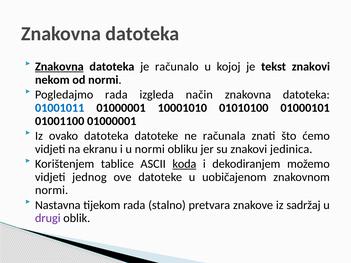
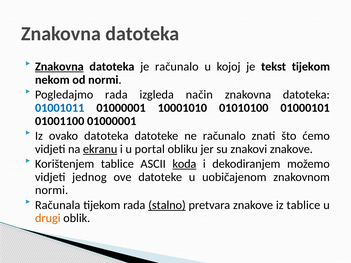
tekst znakovi: znakovi -> tijekom
ne računala: računala -> računalo
ekranu underline: none -> present
u normi: normi -> portal
znakovi jedinica: jedinica -> znakove
Nastavna: Nastavna -> Računala
stalno underline: none -> present
iz sadržaj: sadržaj -> tablice
drugi colour: purple -> orange
